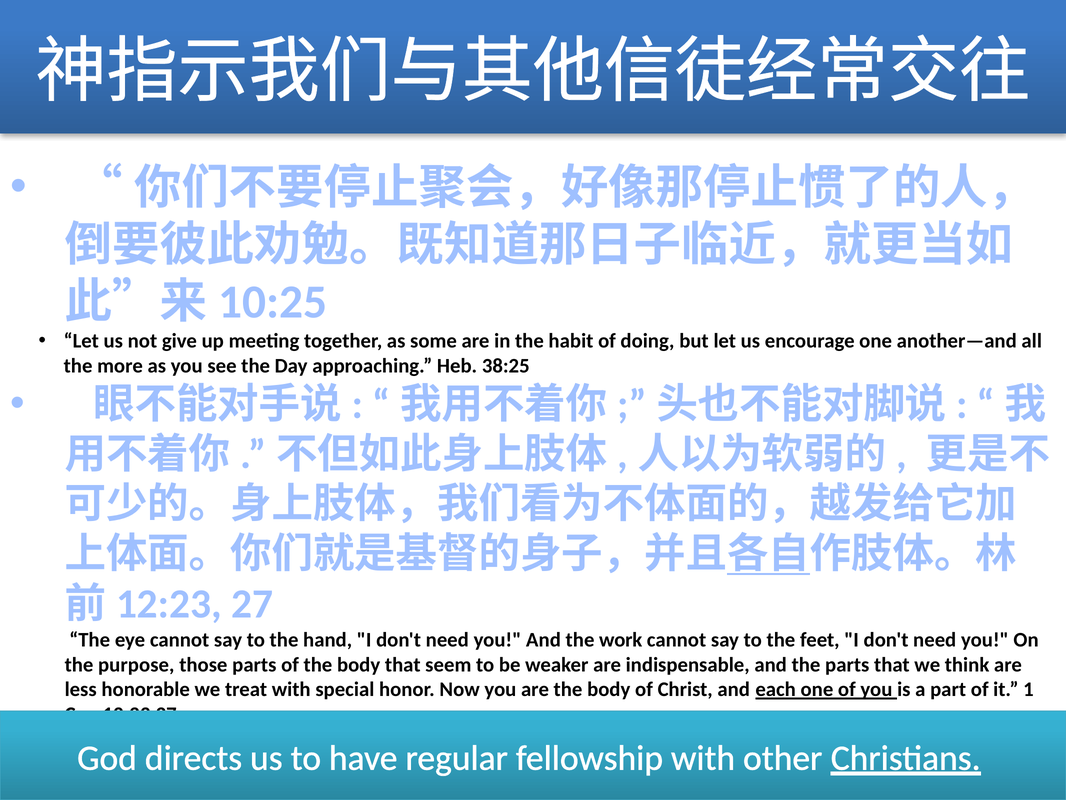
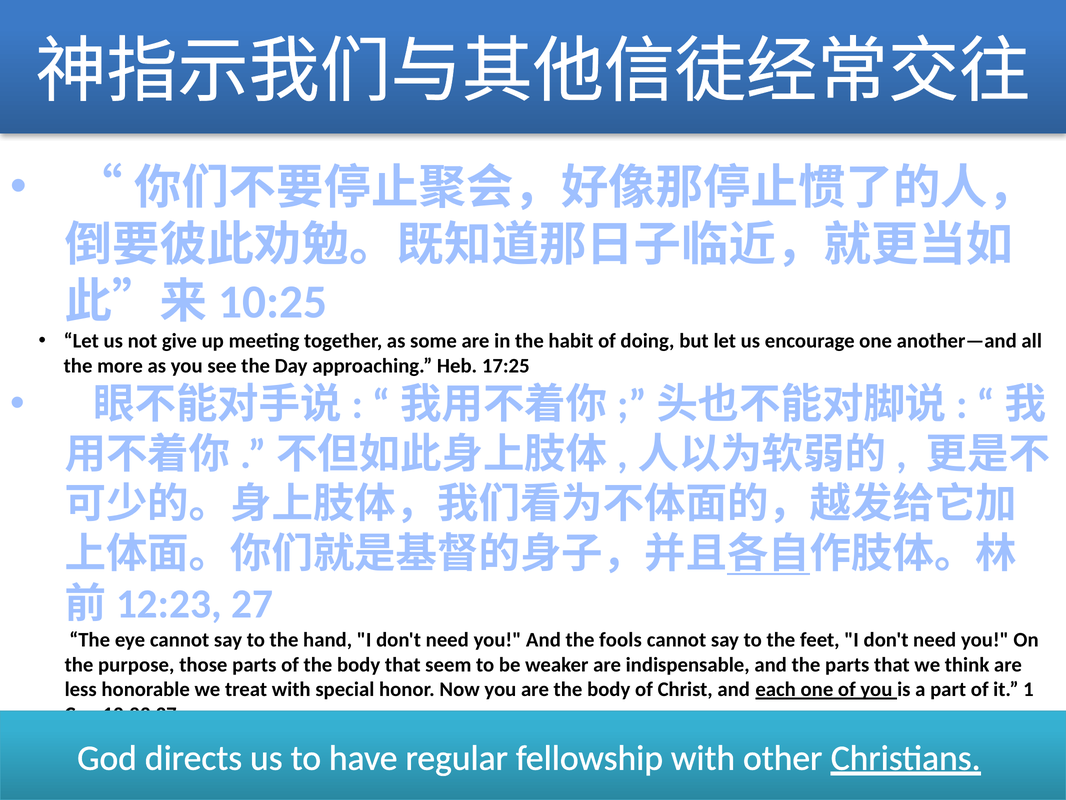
38:25: 38:25 -> 17:25
work: work -> fools
